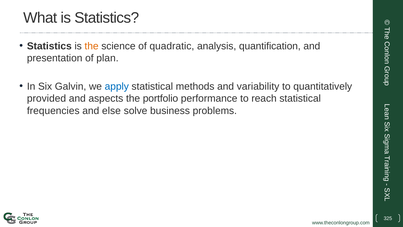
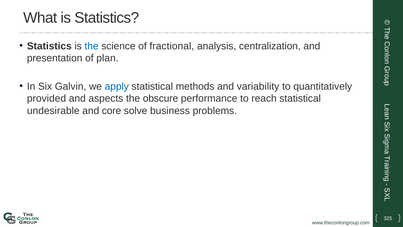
the at (92, 46) colour: orange -> blue
quadratic: quadratic -> fractional
quantification: quantification -> centralization
portfolio: portfolio -> obscure
frequencies: frequencies -> undesirable
else: else -> core
